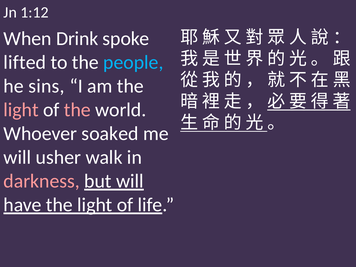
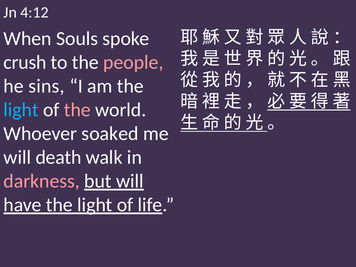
1:12: 1:12 -> 4:12
Drink: Drink -> Souls
lifted: lifted -> crush
people colour: light blue -> pink
light at (21, 110) colour: pink -> light blue
usher: usher -> death
